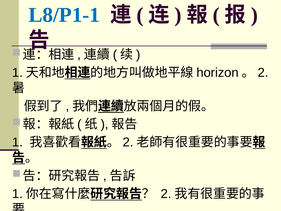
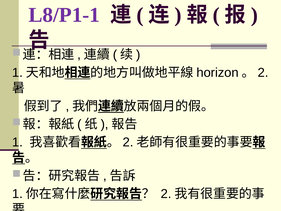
L8/P1-1 colour: blue -> purple
